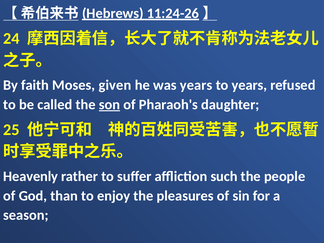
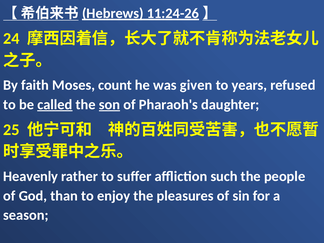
given: given -> count
was years: years -> given
called underline: none -> present
